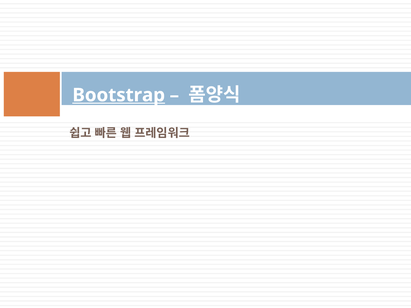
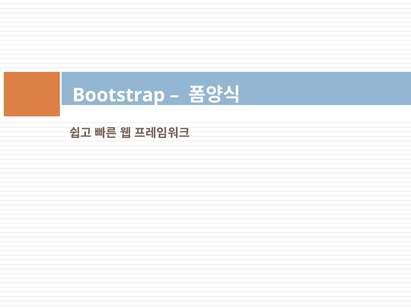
Bootstrap underline: present -> none
